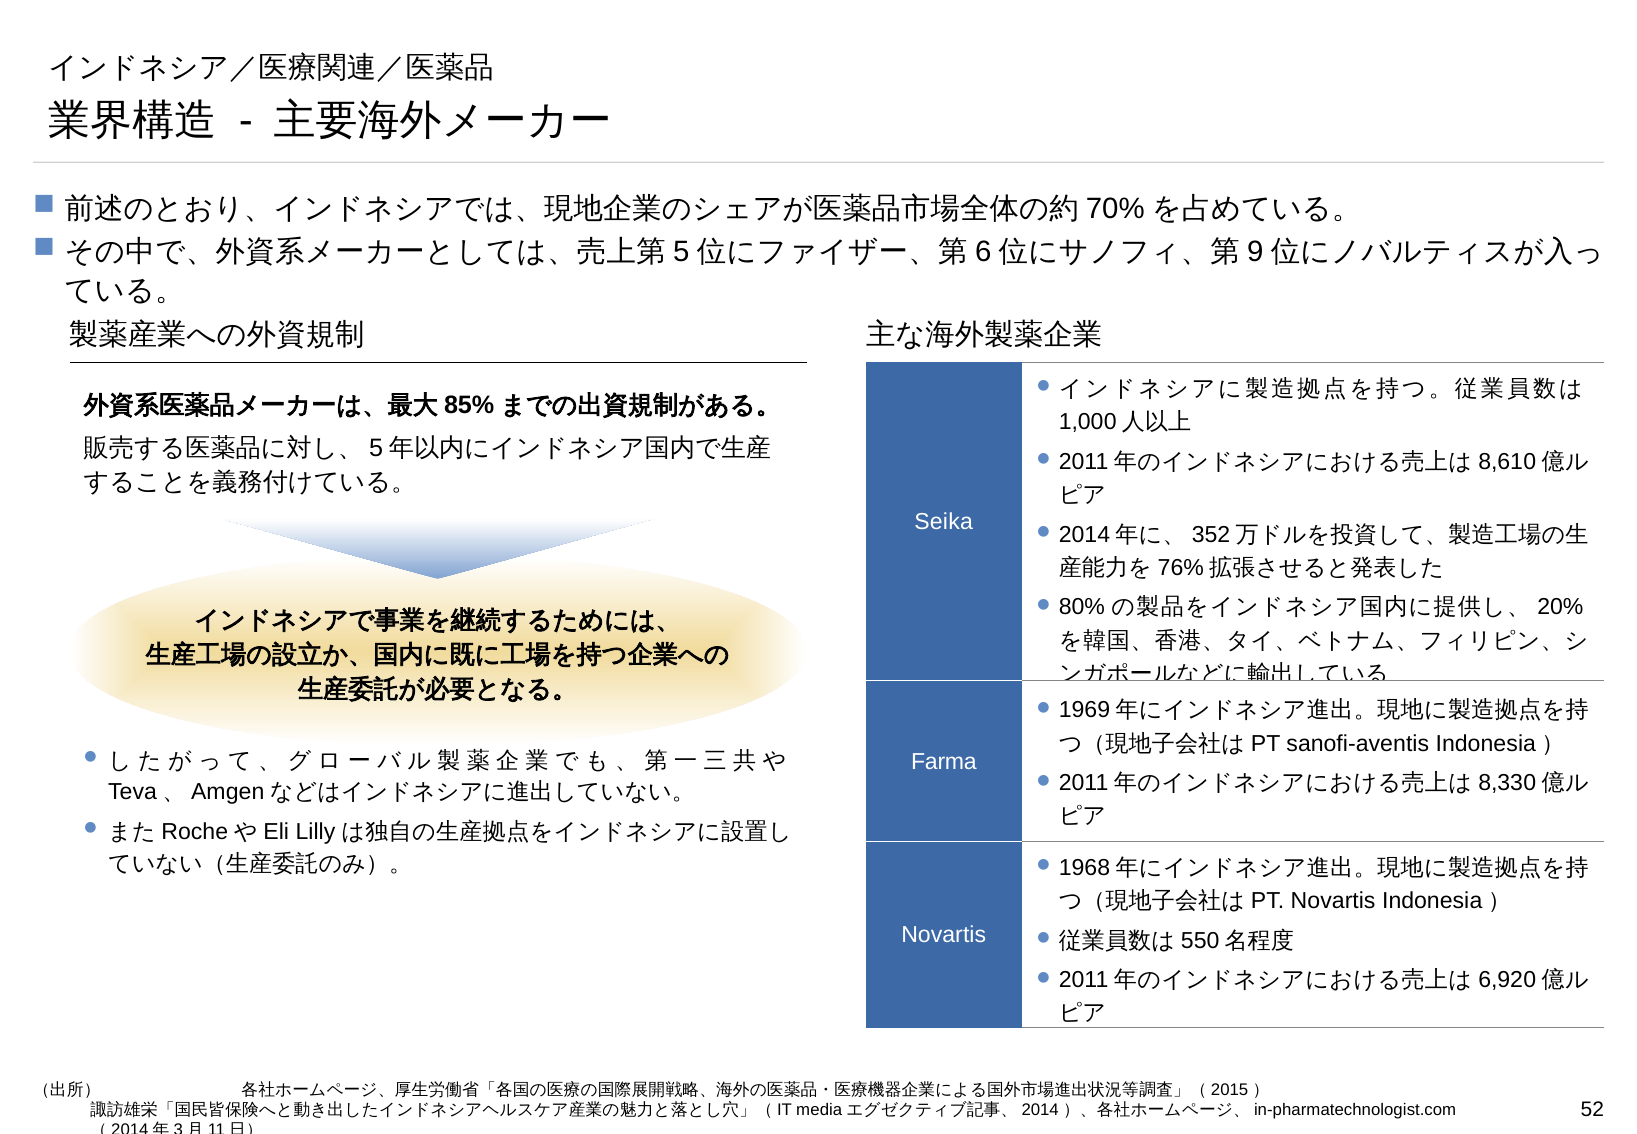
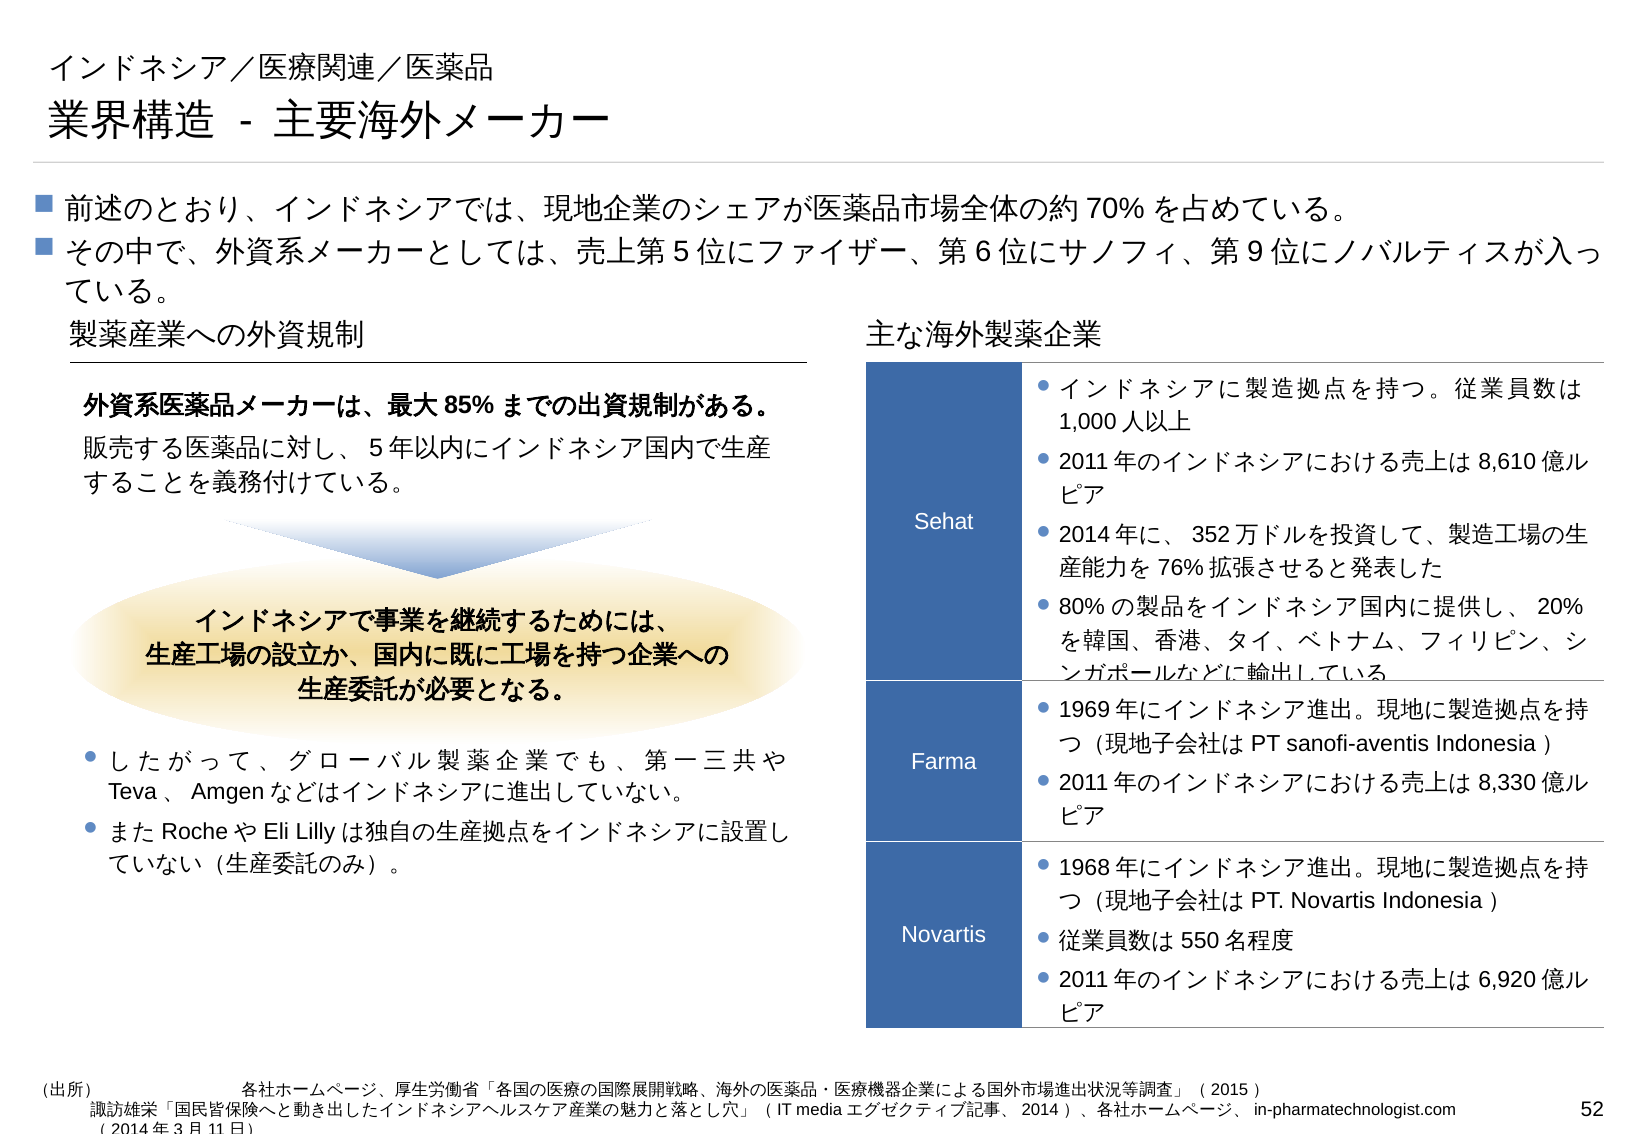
Seika: Seika -> Sehat
